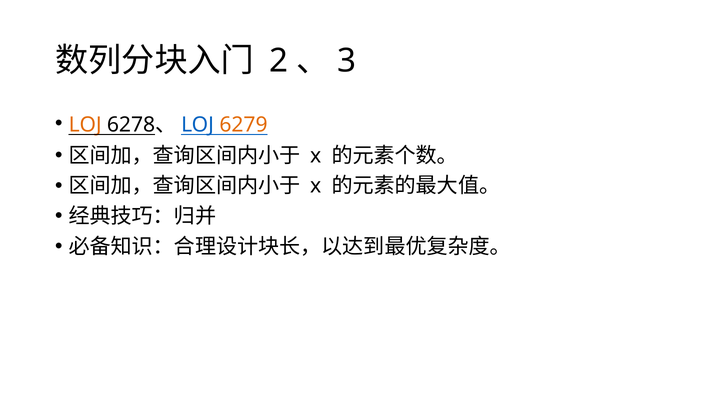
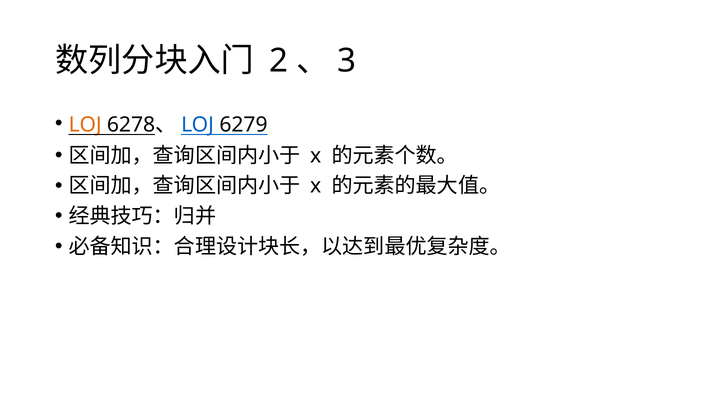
6279 colour: orange -> black
